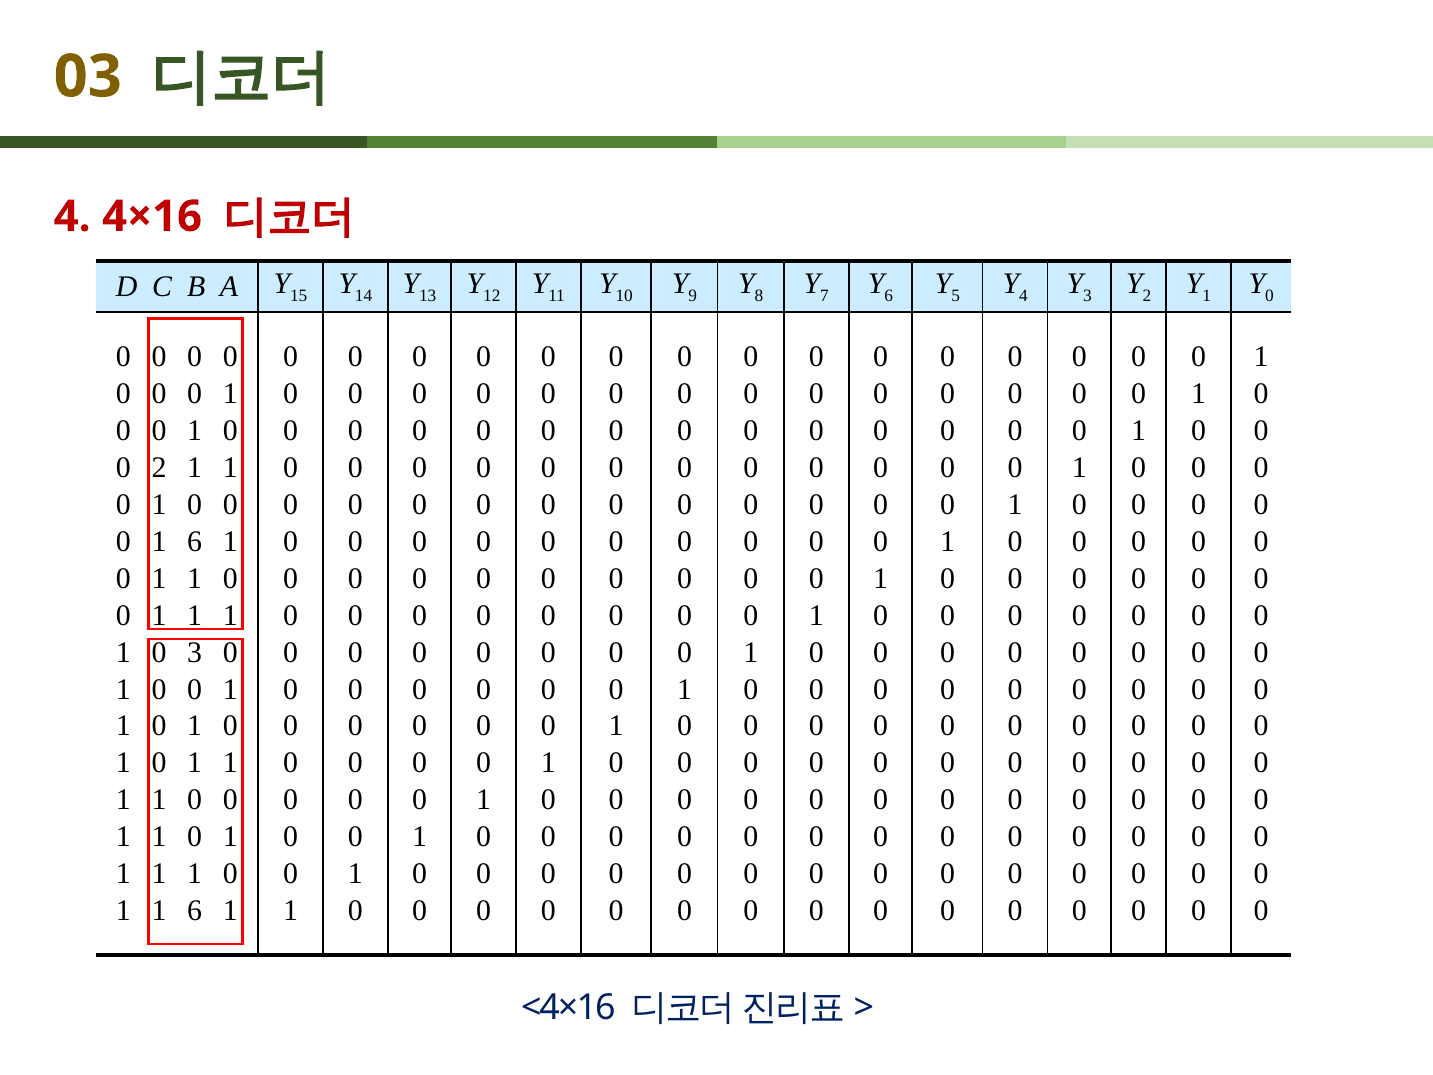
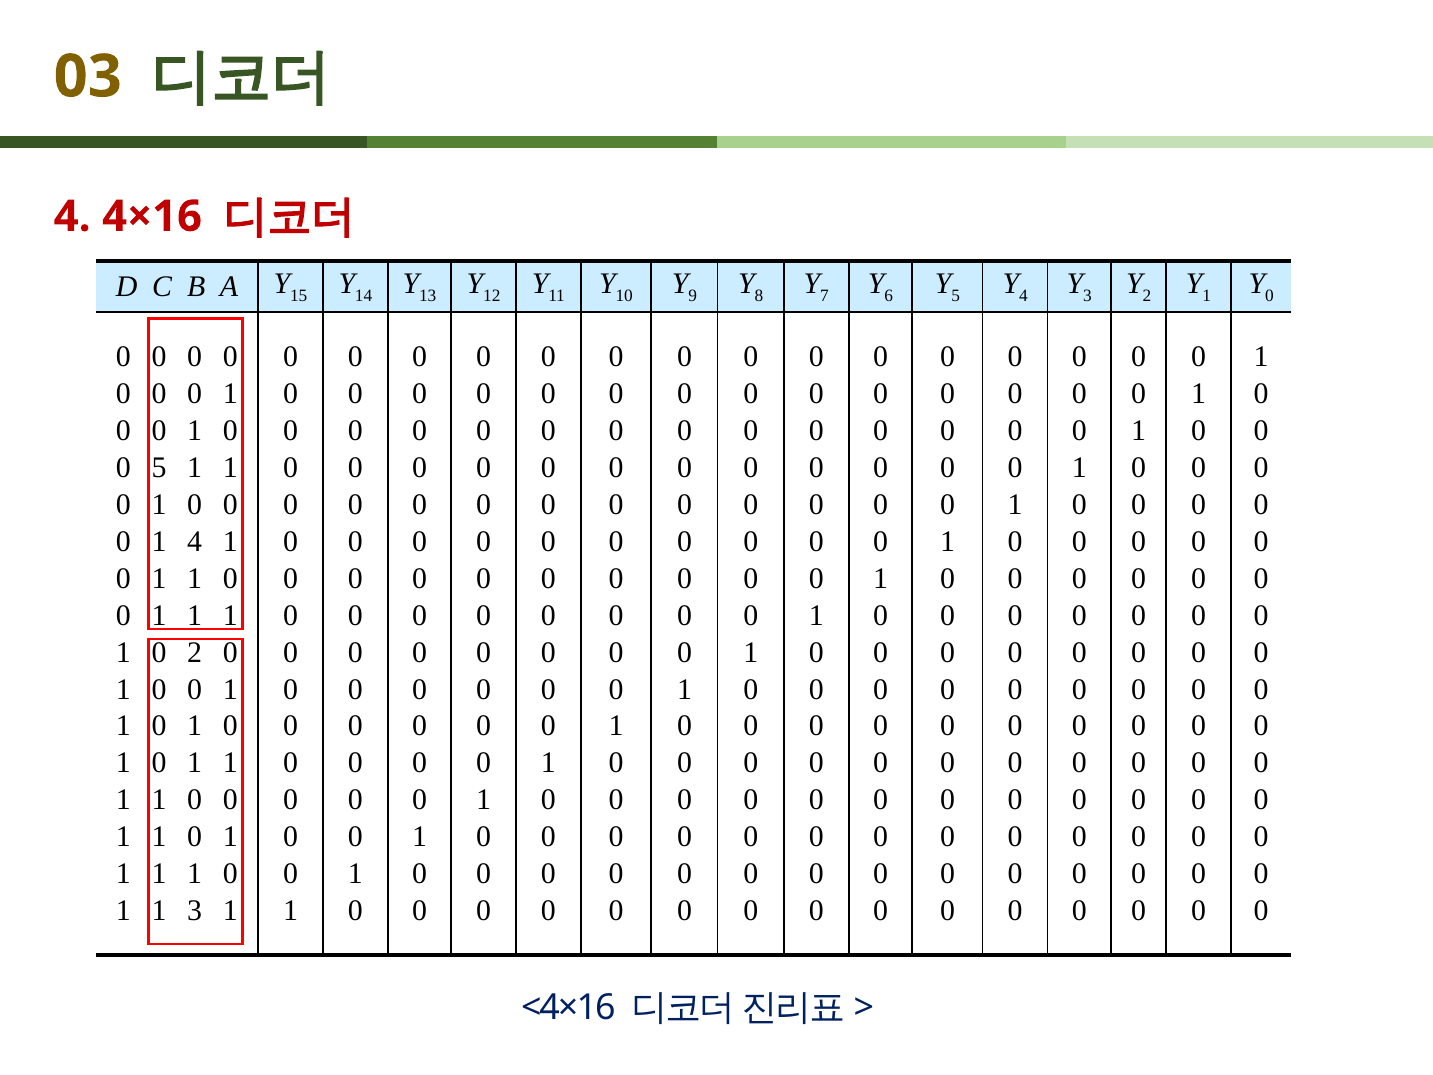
0 2: 2 -> 5
0 1 6: 6 -> 4
0 3: 3 -> 2
1 1 6: 6 -> 3
